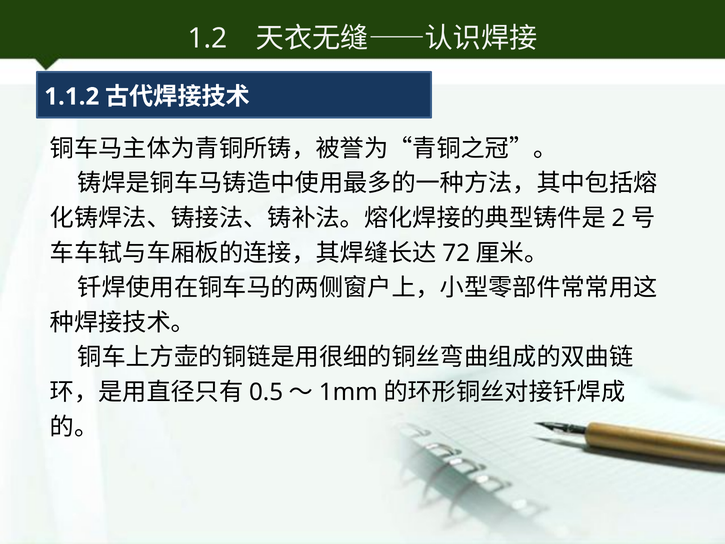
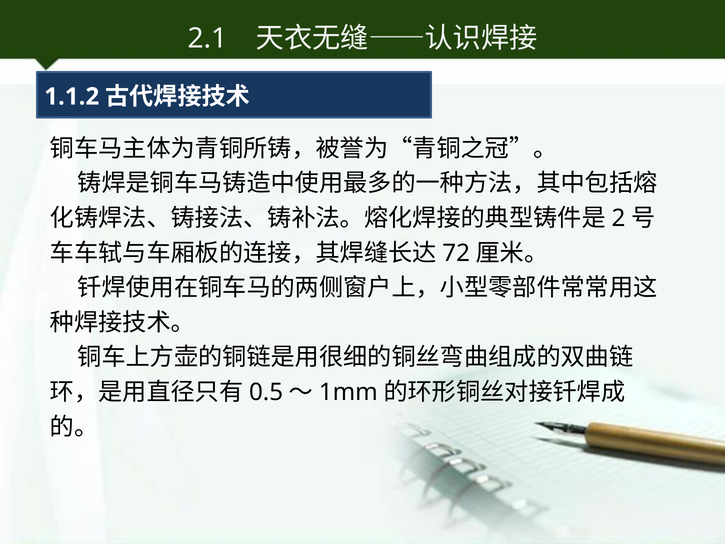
1.2: 1.2 -> 2.1
